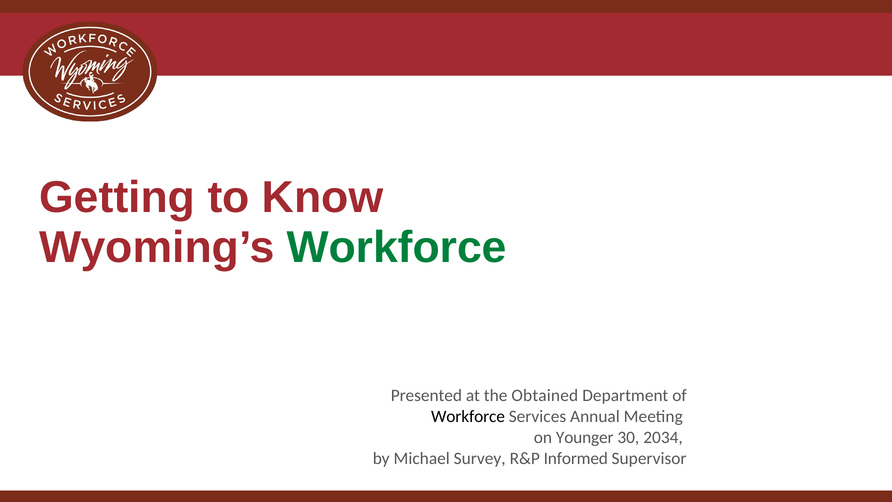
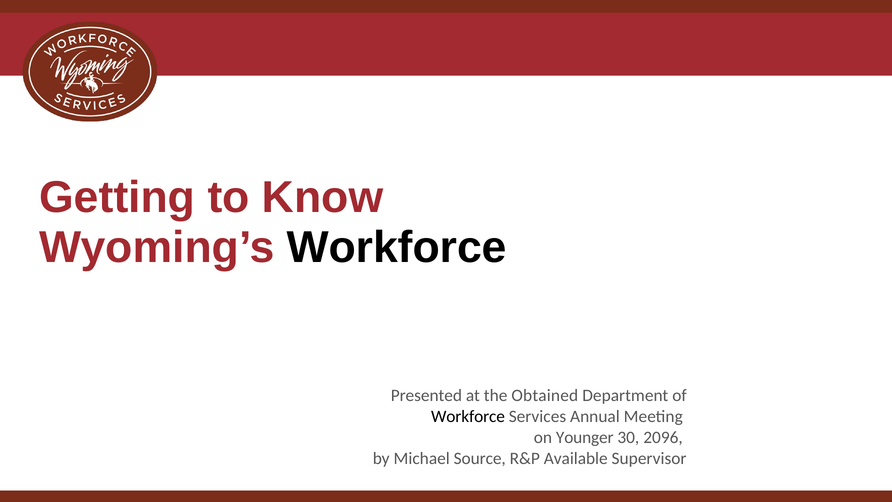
Workforce at (397, 247) colour: green -> black
2034: 2034 -> 2096
Survey: Survey -> Source
Informed: Informed -> Available
